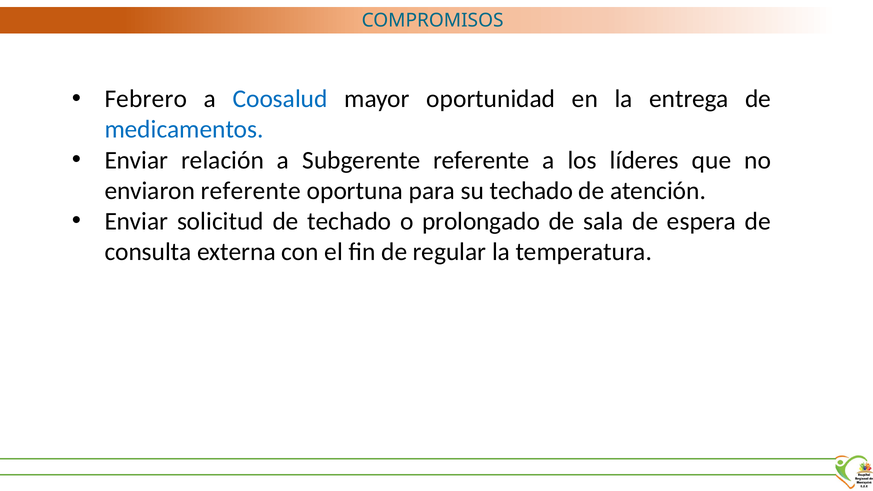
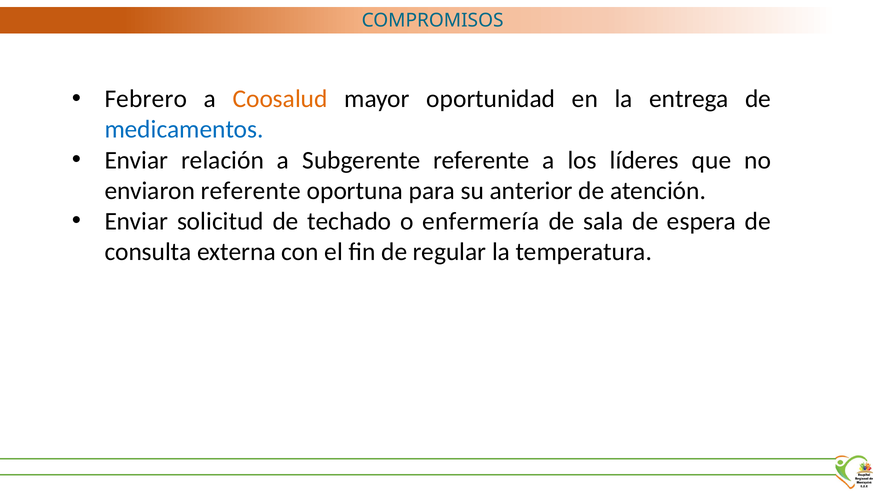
Coosalud colour: blue -> orange
su techado: techado -> anterior
prolongado: prolongado -> enfermería
